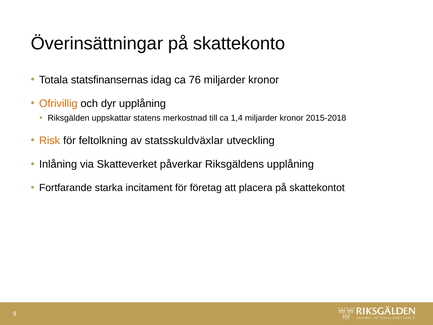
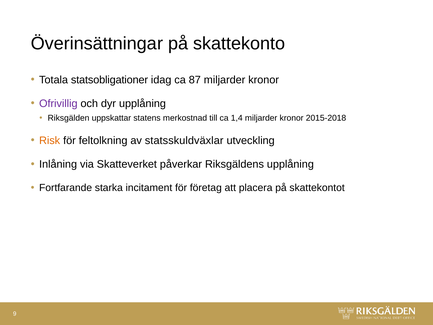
statsfinansernas: statsfinansernas -> statsobligationer
76: 76 -> 87
Ofrivillig colour: orange -> purple
